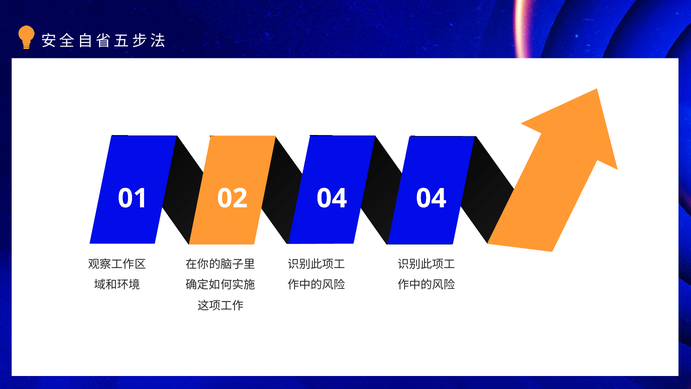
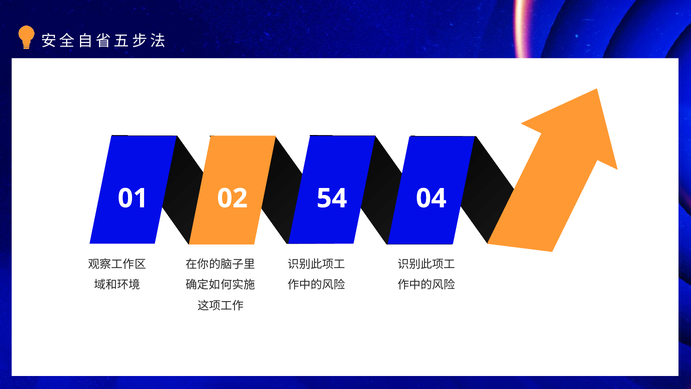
02 04: 04 -> 54
